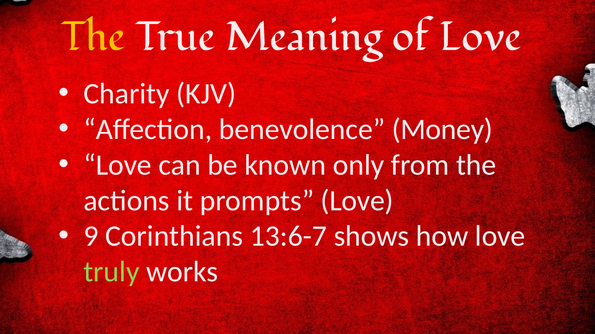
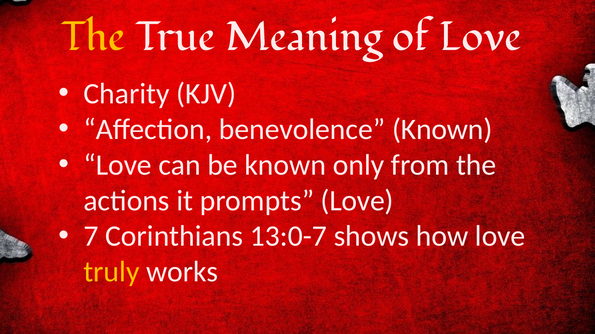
benevolence Money: Money -> Known
9: 9 -> 7
13:6-7: 13:6-7 -> 13:0-7
truly colour: light green -> yellow
